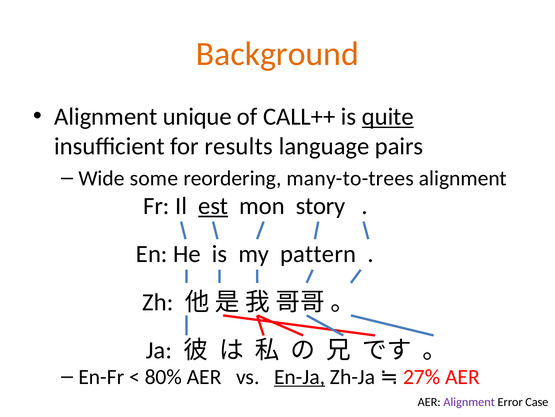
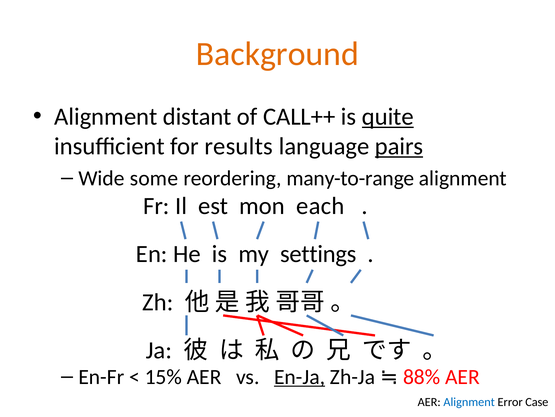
unique: unique -> distant
pairs underline: none -> present
many-to-trees: many-to-trees -> many-to-range
est underline: present -> none
story: story -> each
pattern: pattern -> settings
80%: 80% -> 15%
27%: 27% -> 88%
Alignment at (469, 401) colour: purple -> blue
